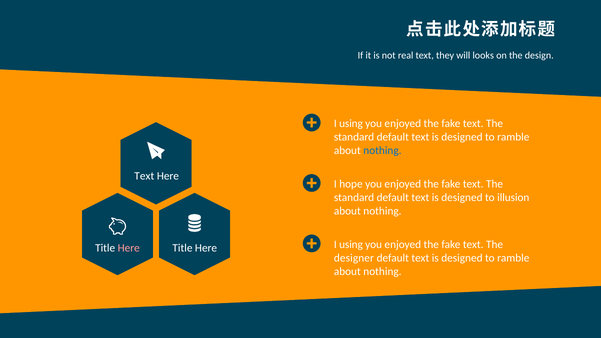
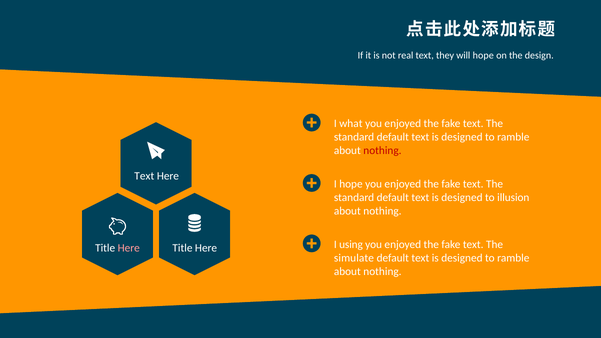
will looks: looks -> hope
using at (351, 123): using -> what
nothing at (382, 151) colour: blue -> red
designer: designer -> simulate
